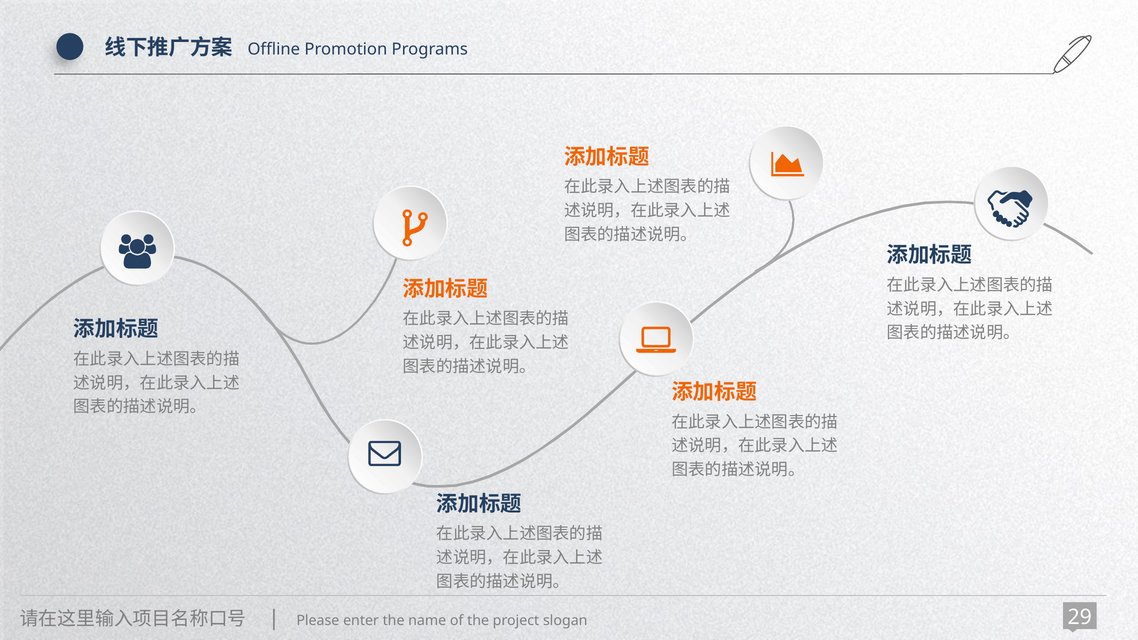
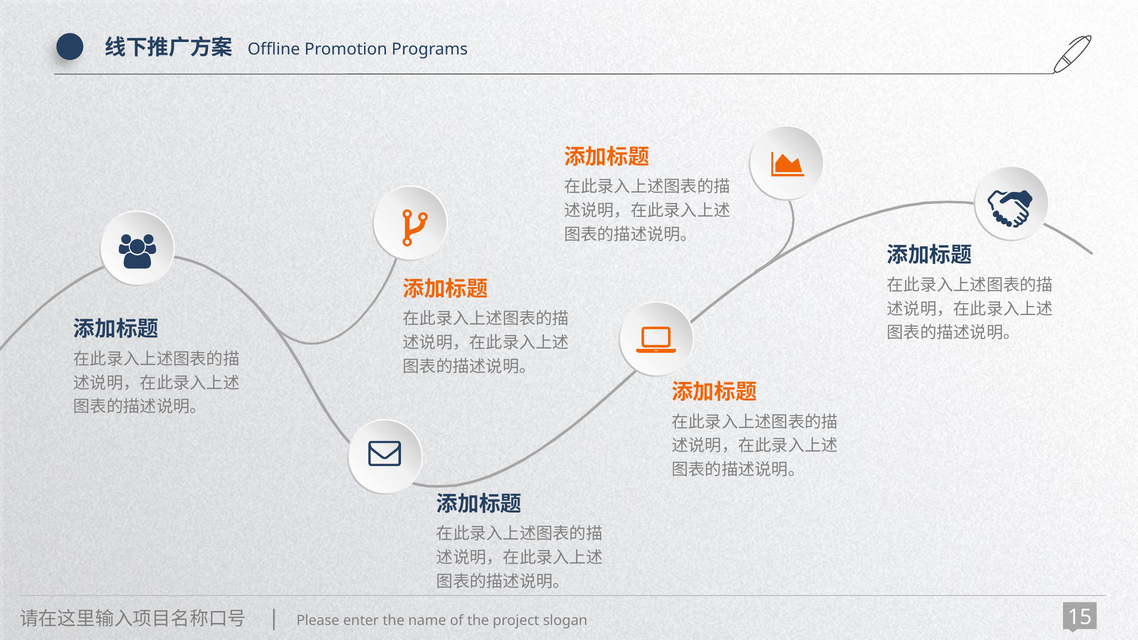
29: 29 -> 15
